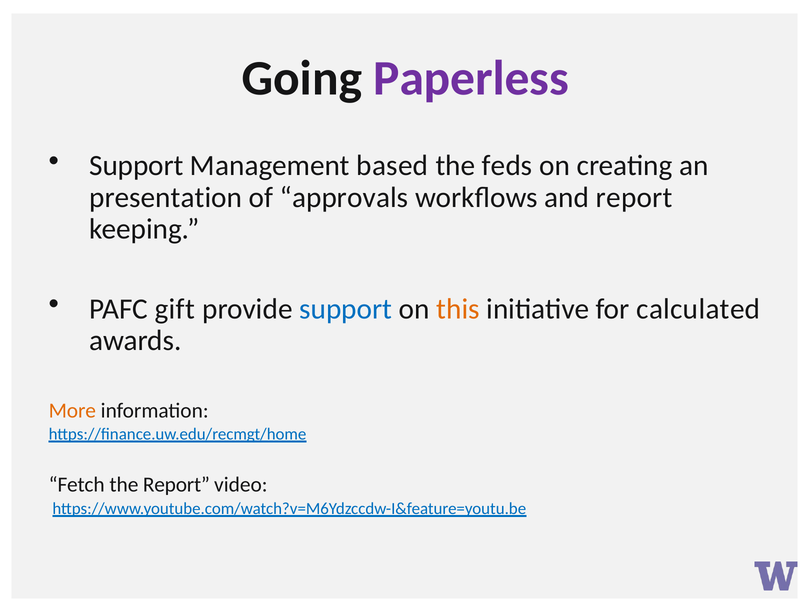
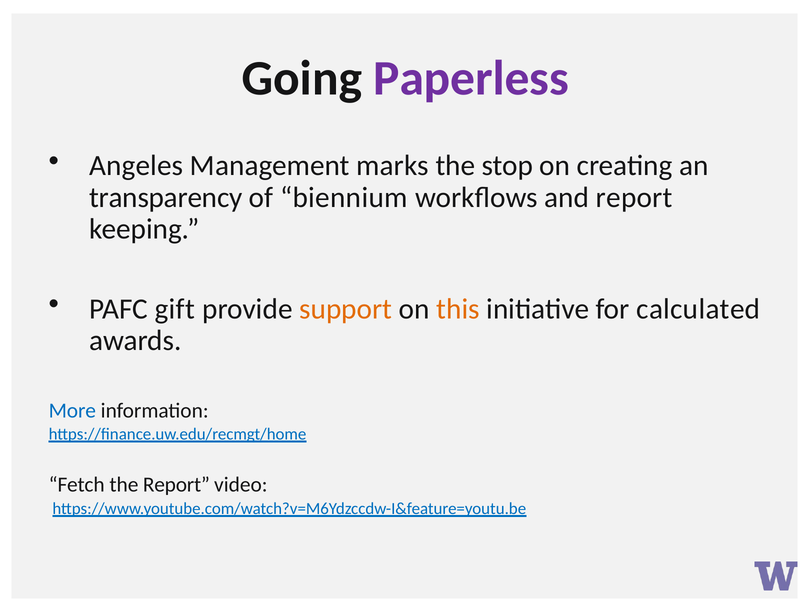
Support at (136, 166): Support -> Angeles
based: based -> marks
feds: feds -> stop
presentation: presentation -> transparency
approvals: approvals -> biennium
support at (346, 309) colour: blue -> orange
More colour: orange -> blue
